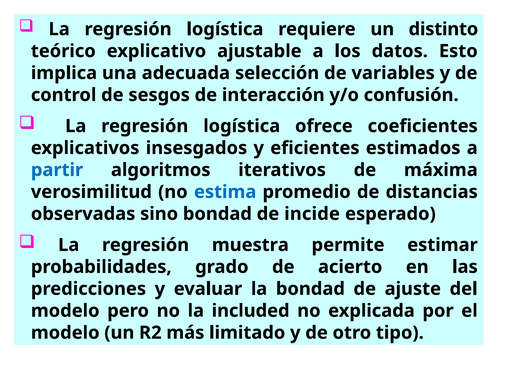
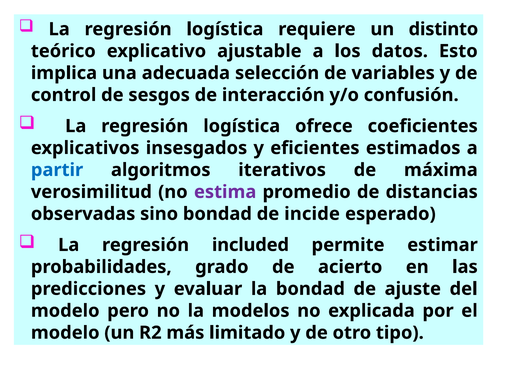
estima colour: blue -> purple
muestra: muestra -> included
included: included -> modelos
